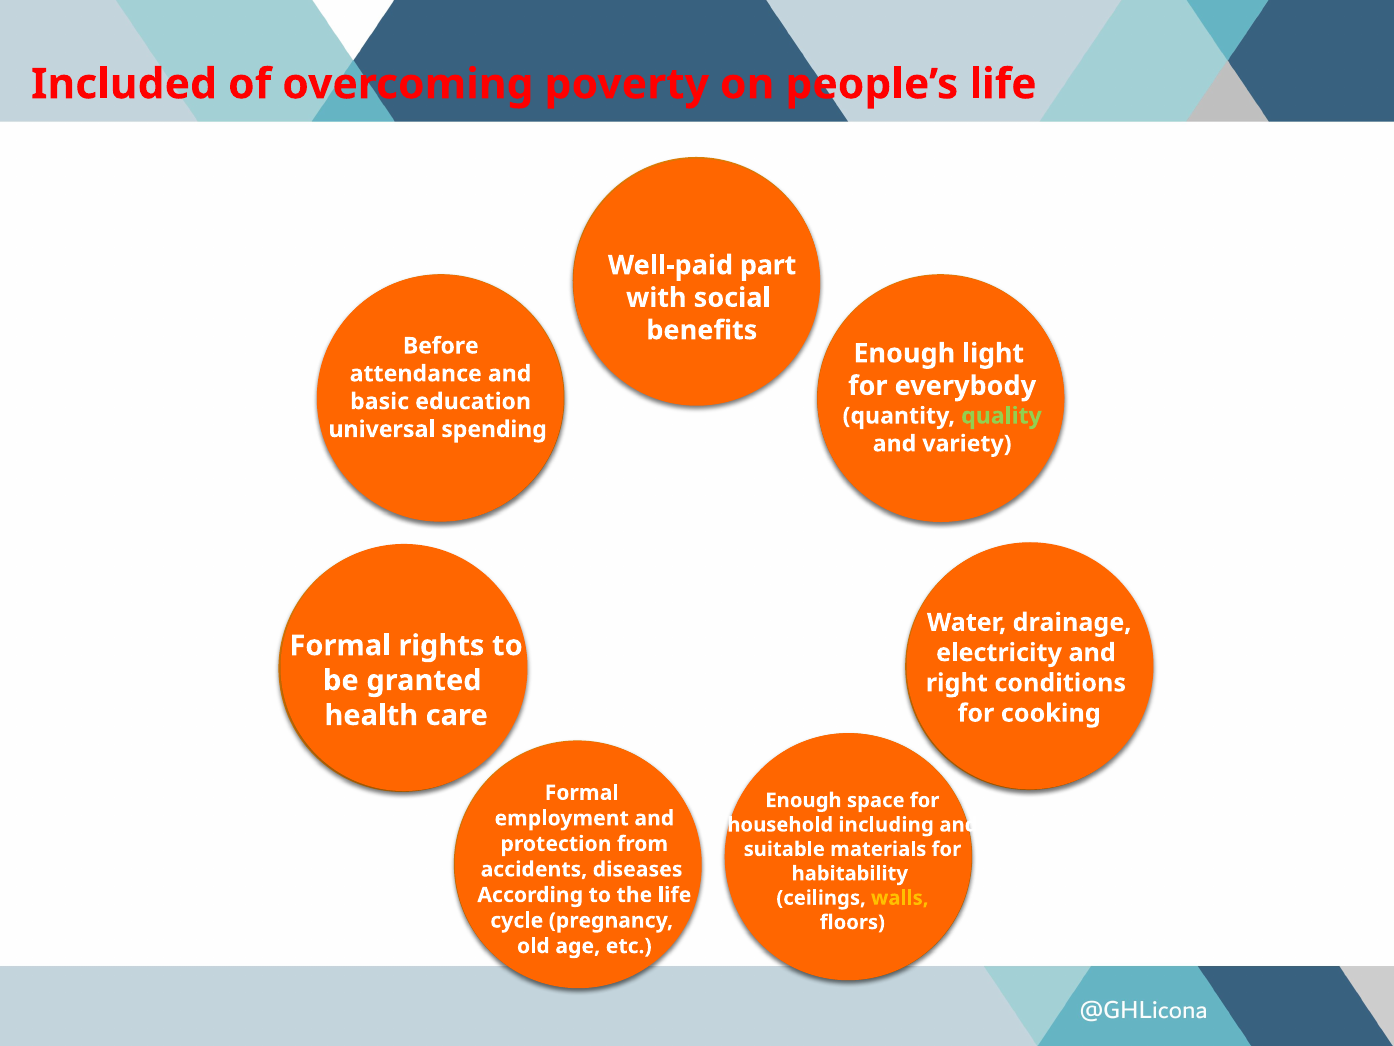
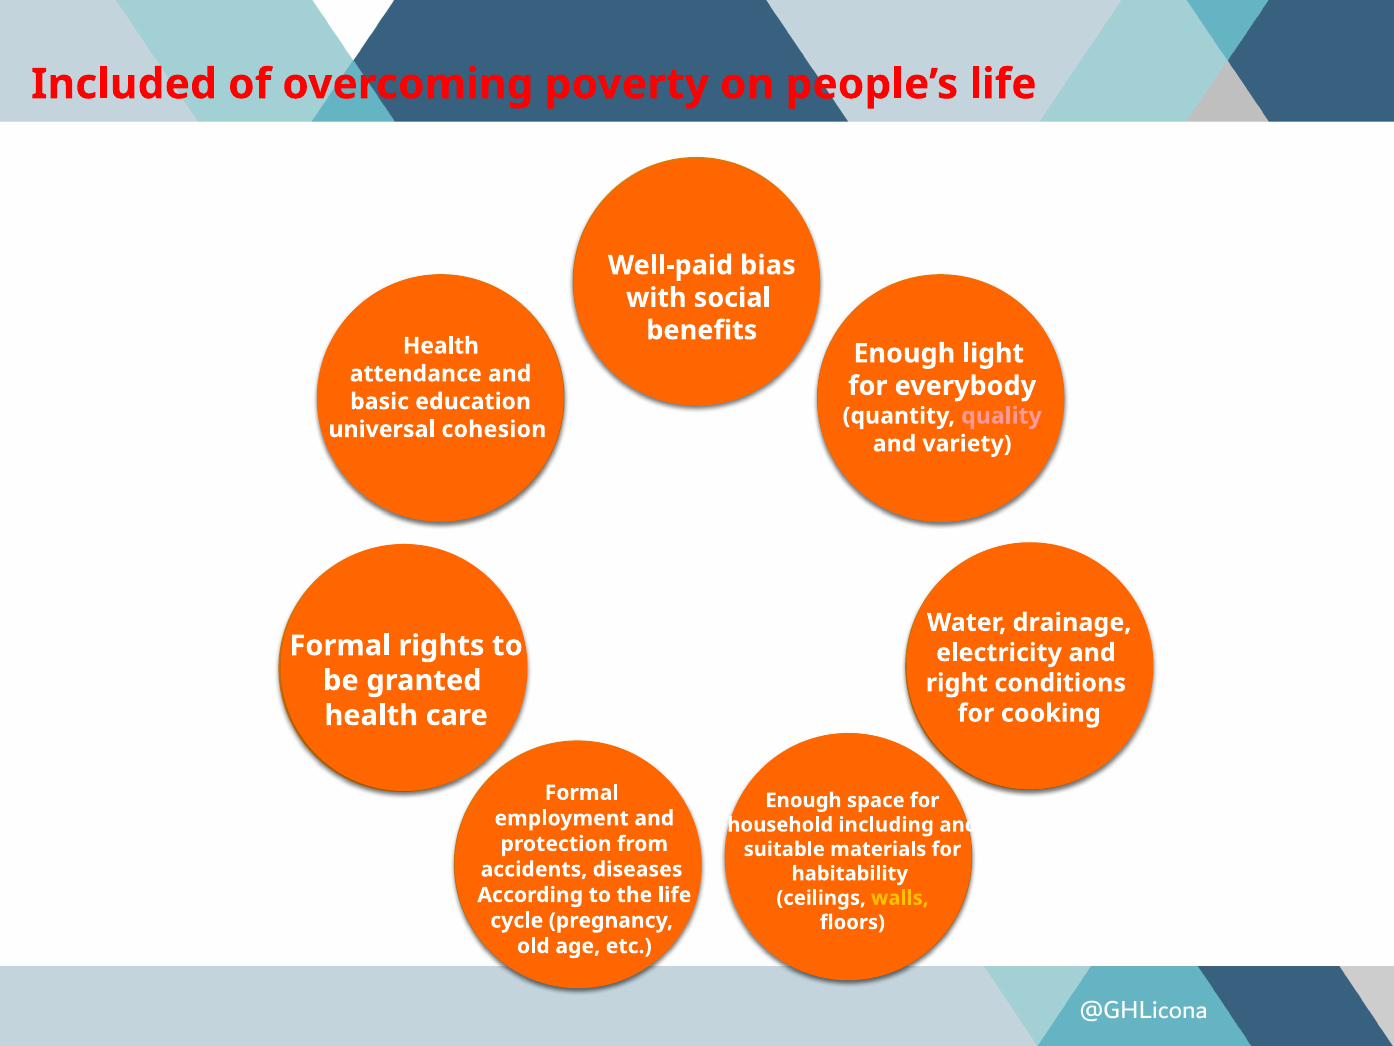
part: part -> bias
Before at (441, 346): Before -> Health
quality at (1001, 416) colour: light green -> pink
spending: spending -> cohesion
